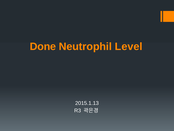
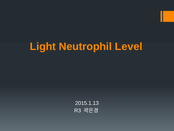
Done: Done -> Light
